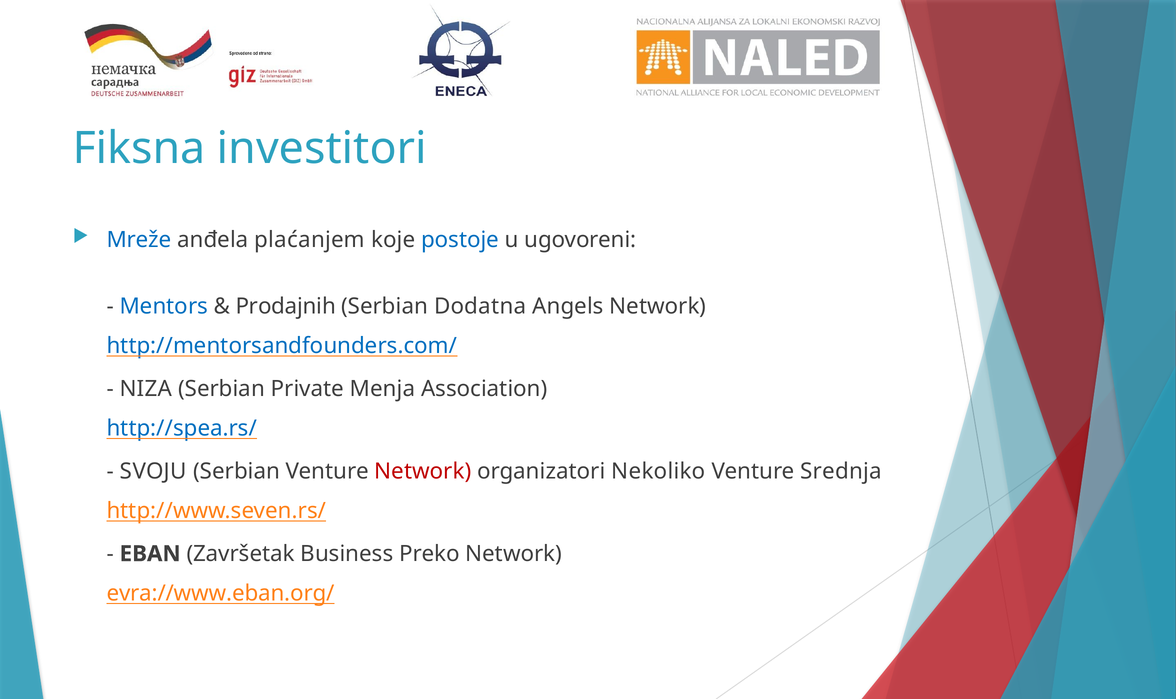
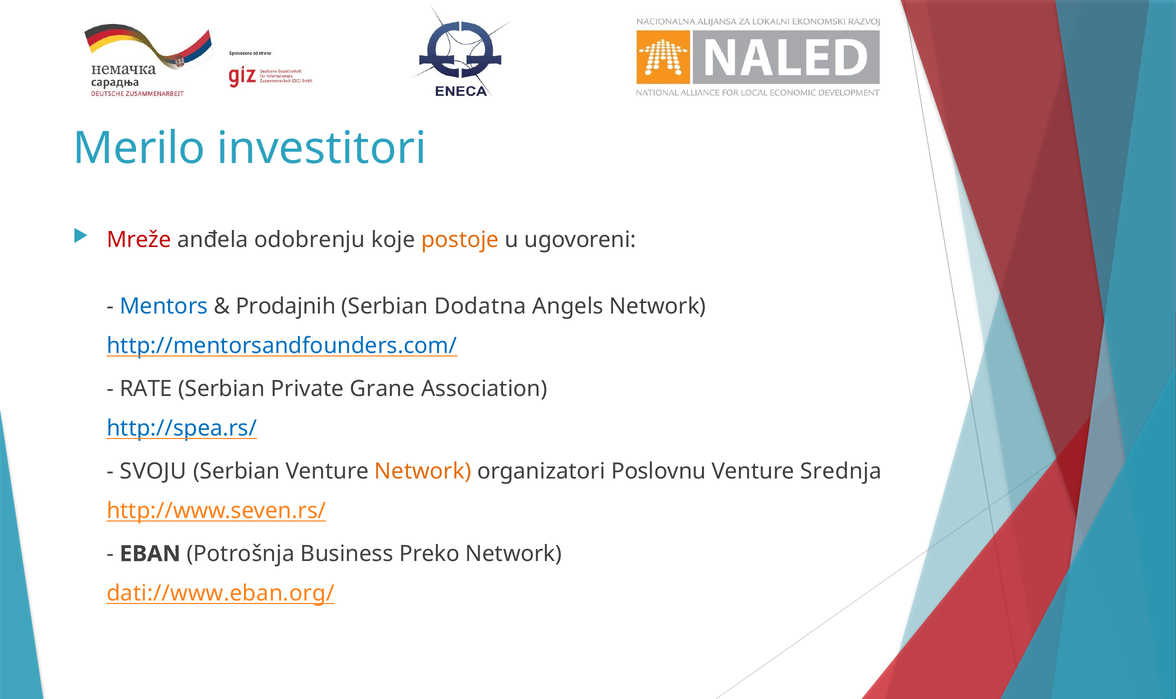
Fiksna: Fiksna -> Merilo
Mreže colour: blue -> red
plaćanjem: plaćanjem -> odobrenju
postoje colour: blue -> orange
NIZA: NIZA -> RATE
Menja: Menja -> Grane
Network at (423, 471) colour: red -> orange
Nekoliko: Nekoliko -> Poslovnu
Završetak: Završetak -> Potrošnja
evra://www.eban.org/: evra://www.eban.org/ -> dati://www.eban.org/
